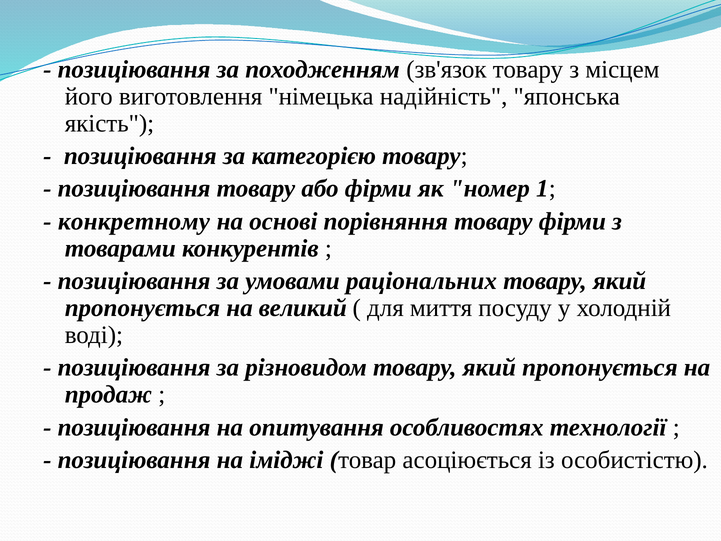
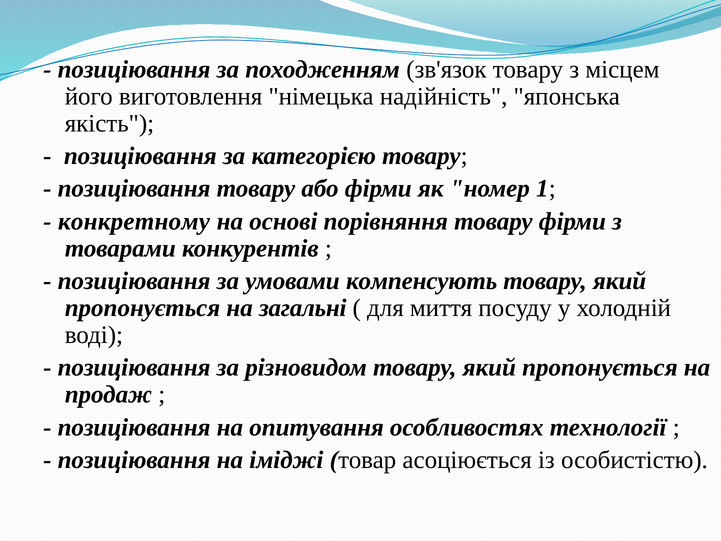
раціональних: раціональних -> компенсують
великий: великий -> загальні
